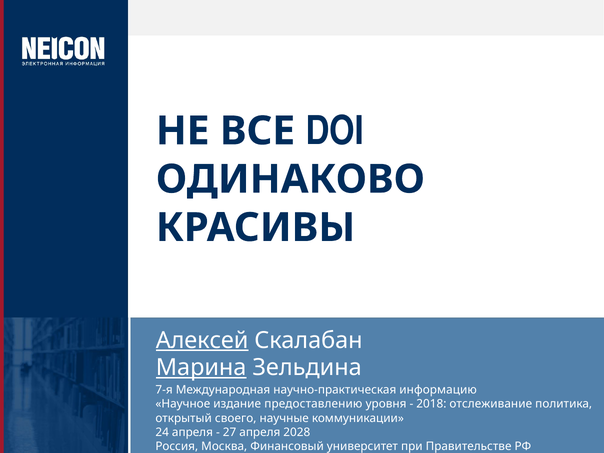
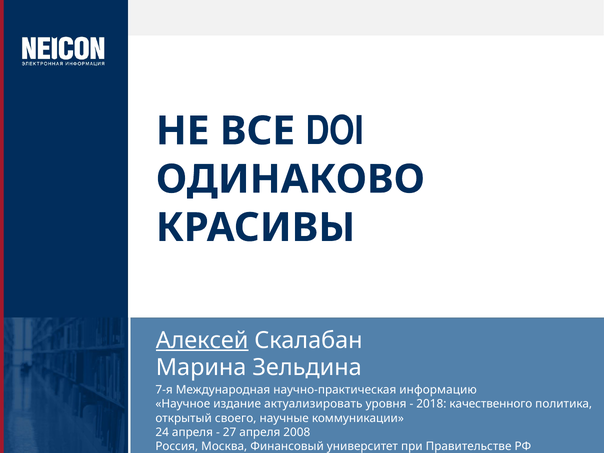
Марина underline: present -> none
предоставлению: предоставлению -> актуализировать
отслеживание: отслеживание -> качественного
2028: 2028 -> 2008
